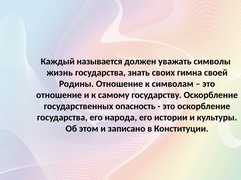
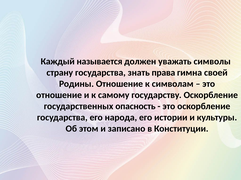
жизнь: жизнь -> страну
своих: своих -> права
